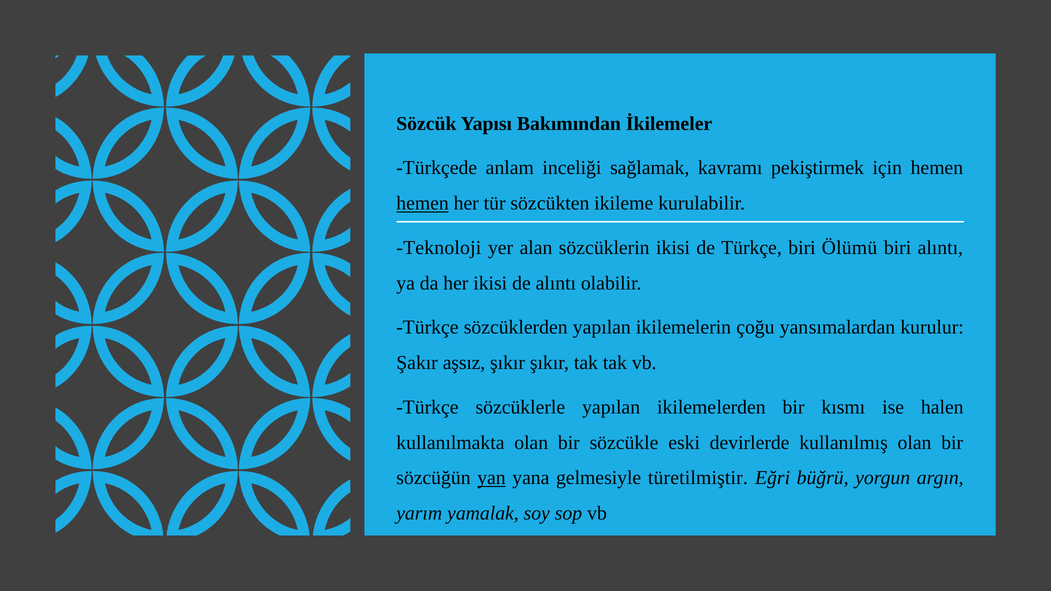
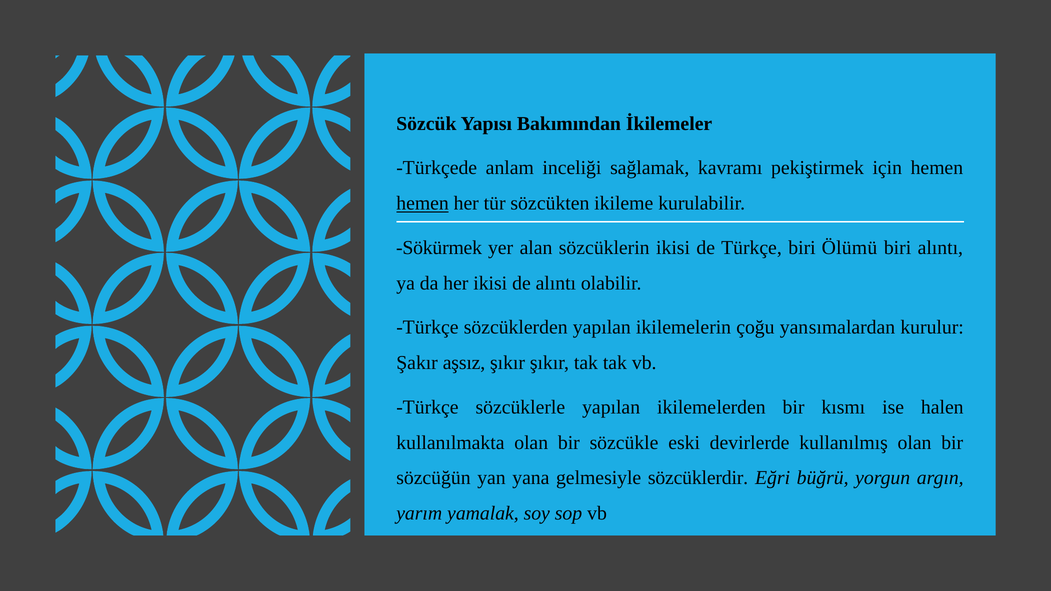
Teknoloji: Teknoloji -> Sökürmek
yan at (491, 478) underline: present -> none
türetilmiştir: türetilmiştir -> sözcüklerdir
